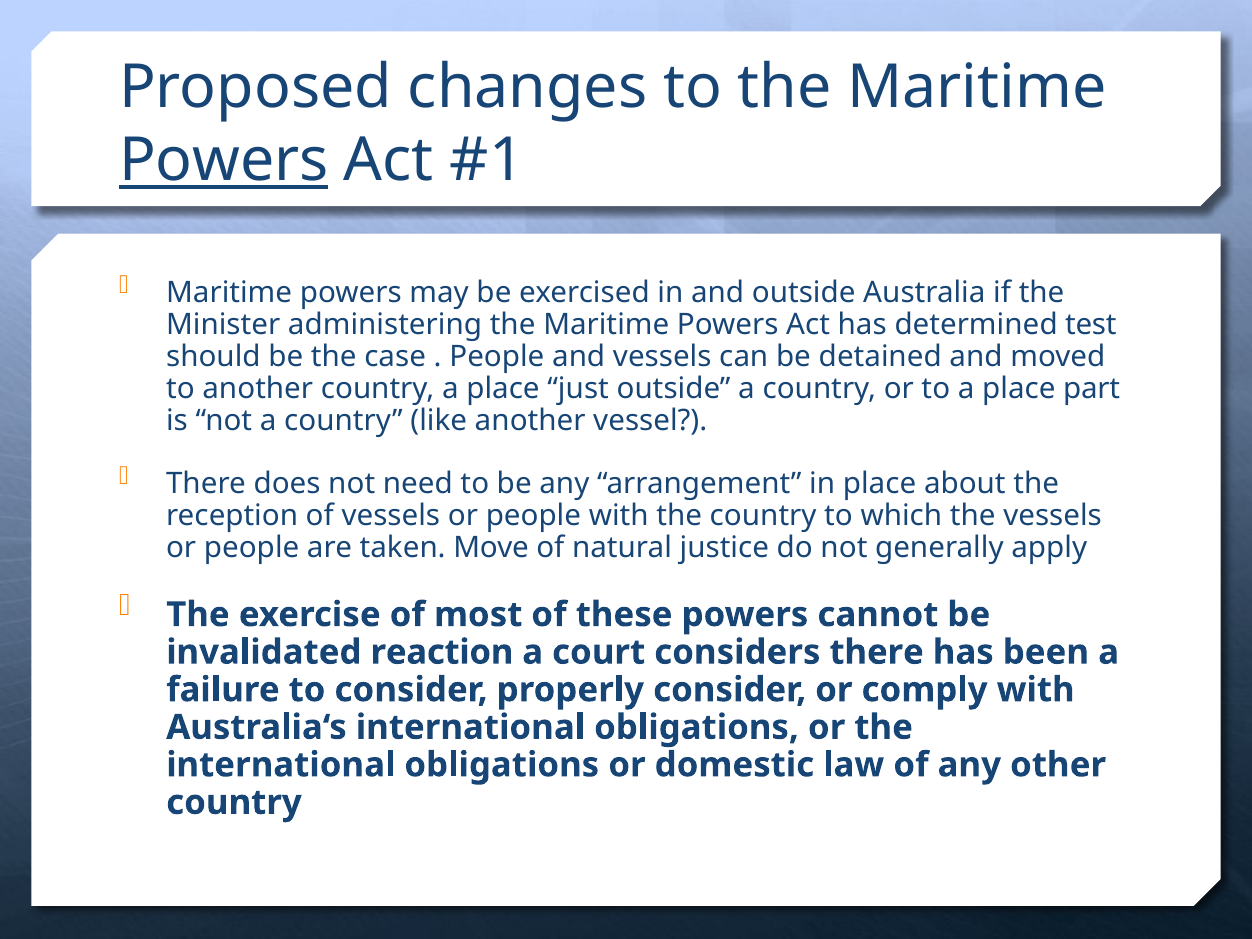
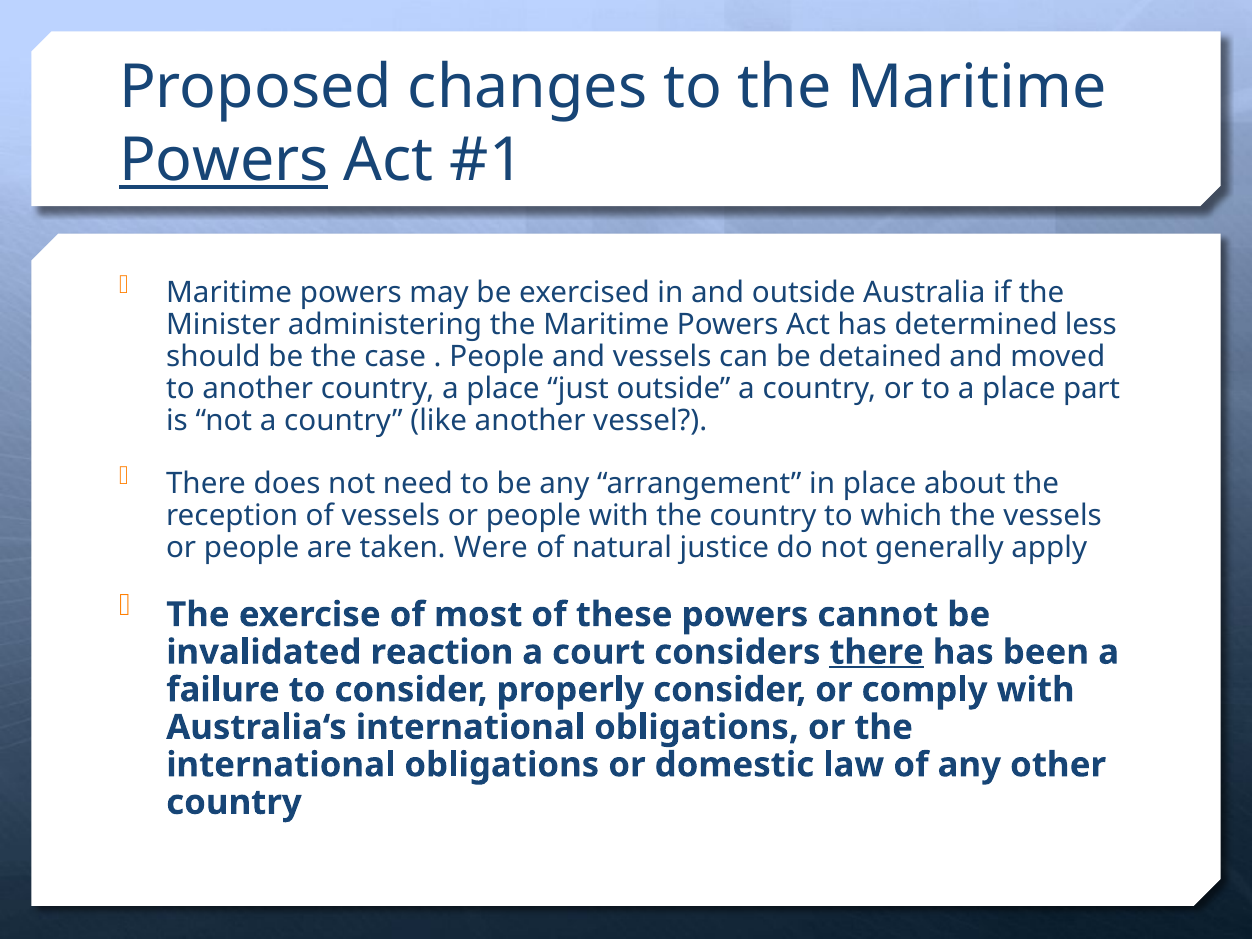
test: test -> less
Move: Move -> Were
there at (877, 652) underline: none -> present
